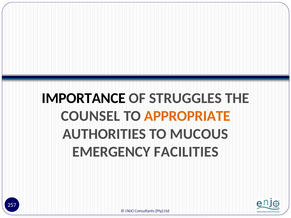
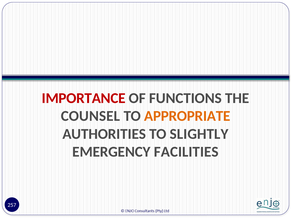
IMPORTANCE colour: black -> red
STRUGGLES: STRUGGLES -> FUNCTIONS
MUCOUS: MUCOUS -> SLIGHTLY
